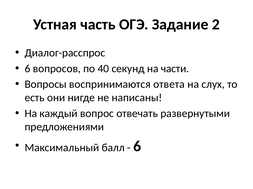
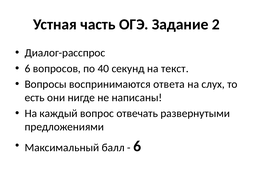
части: части -> текст
